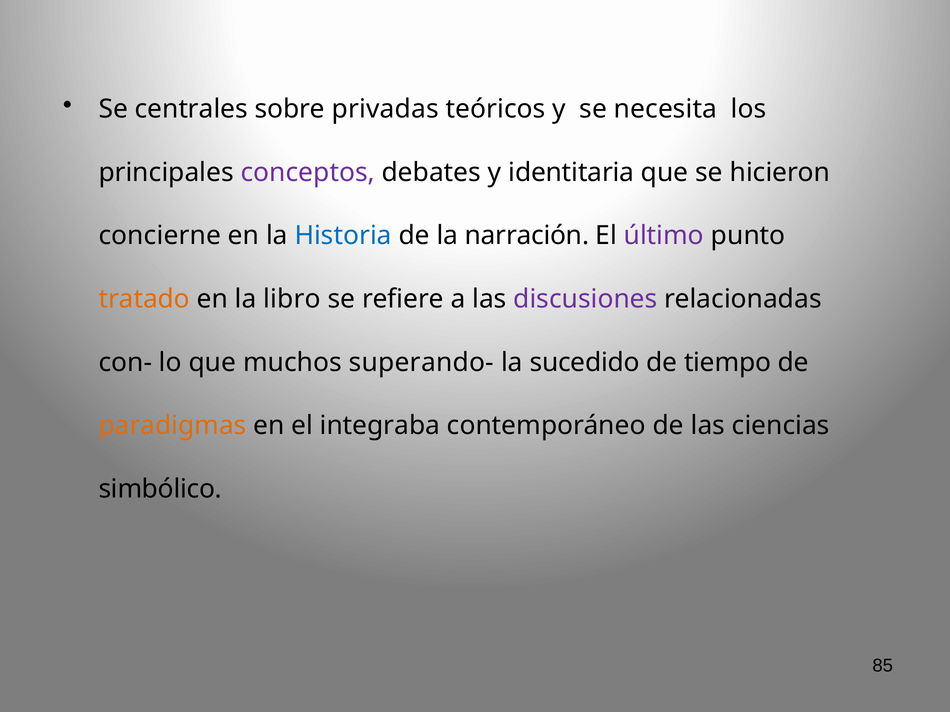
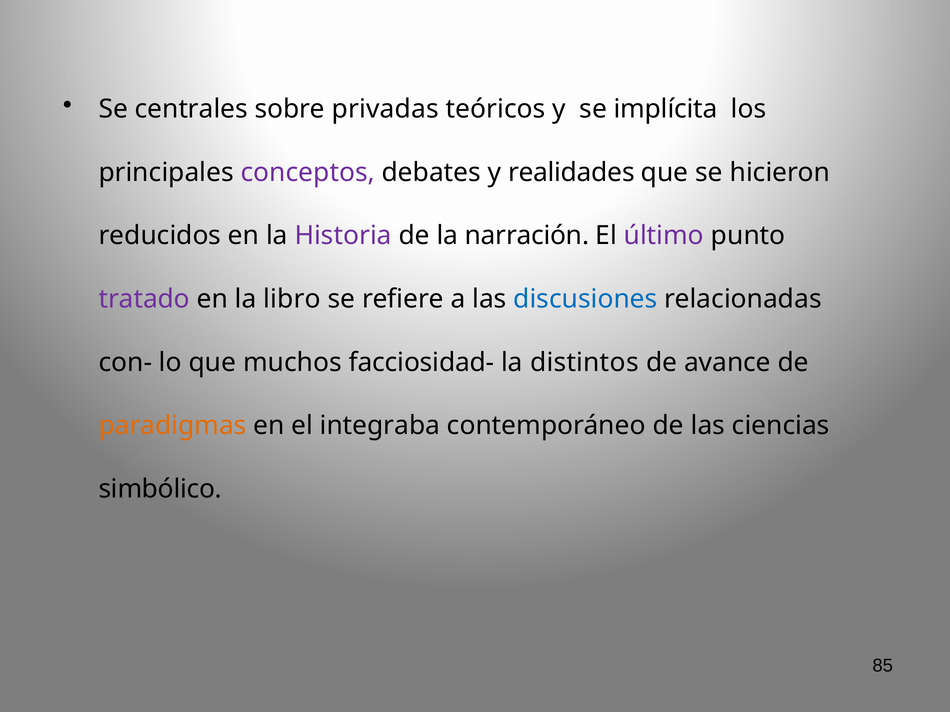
necesita: necesita -> implícita
identitaria: identitaria -> realidades
concierne: concierne -> reducidos
Historia colour: blue -> purple
tratado colour: orange -> purple
discusiones colour: purple -> blue
superando-: superando- -> facciosidad-
sucedido: sucedido -> distintos
tiempo: tiempo -> avance
